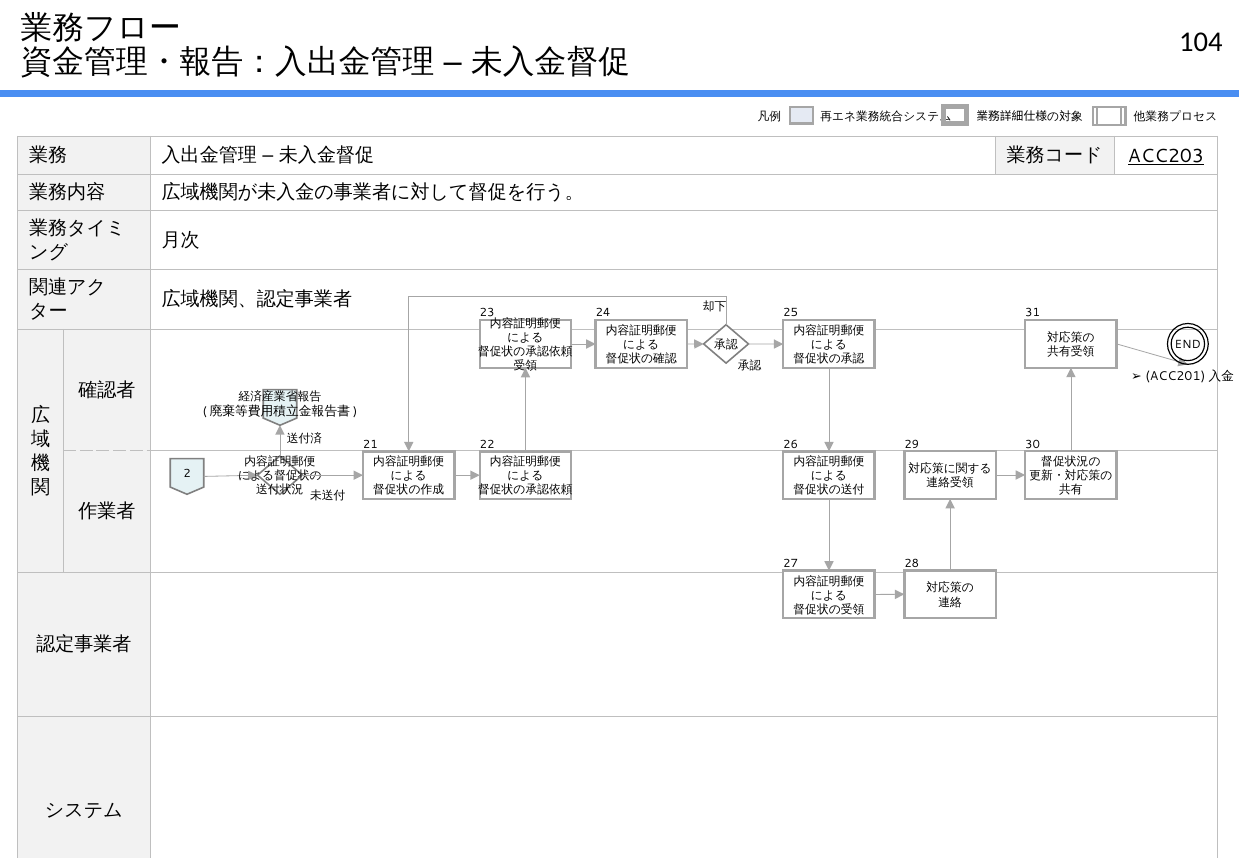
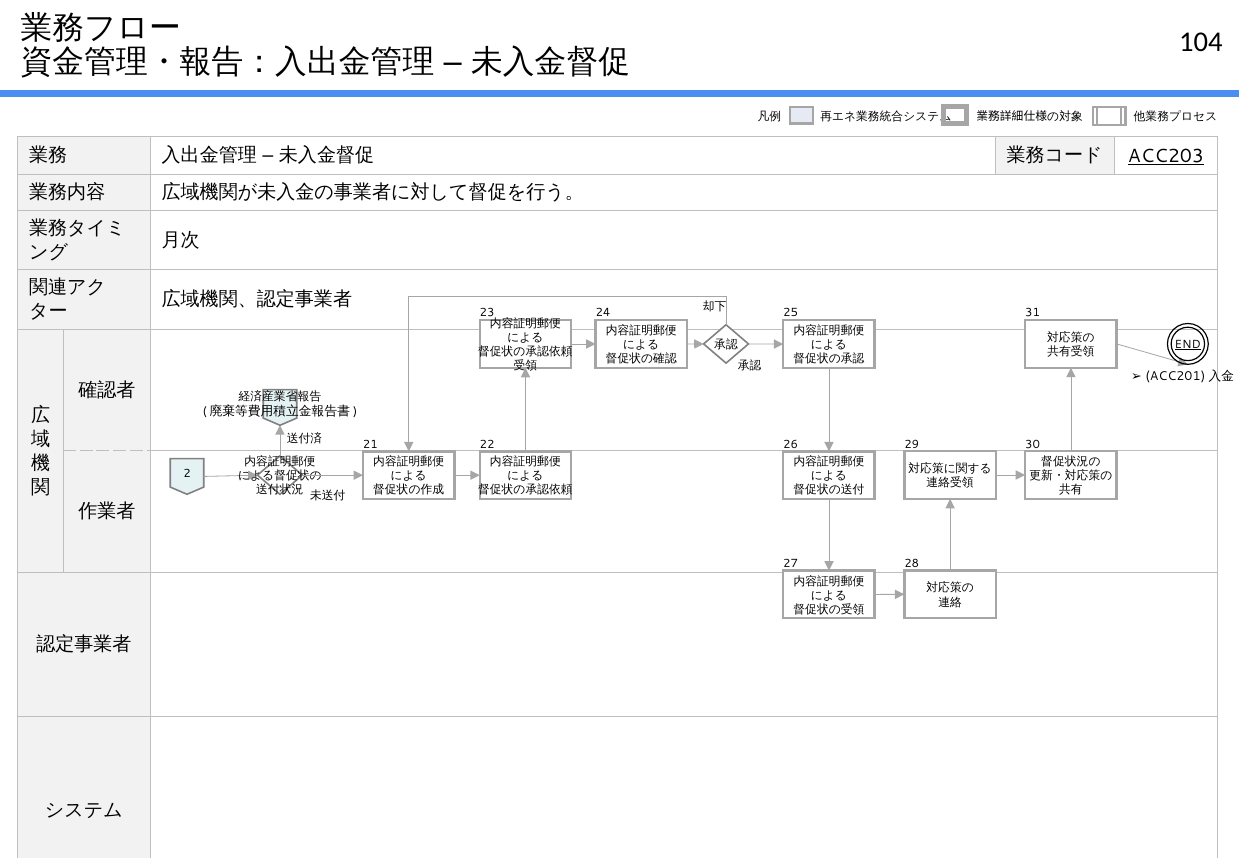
END underline: none -> present
